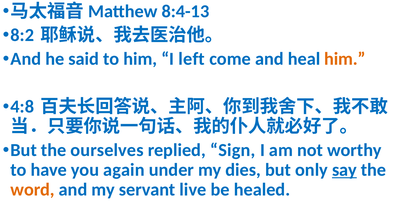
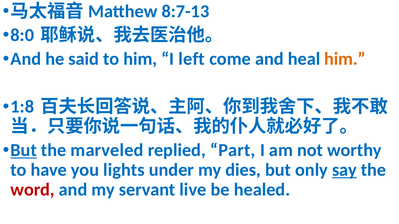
8:4-13: 8:4-13 -> 8:7-13
8:2: 8:2 -> 8:0
4:8: 4:8 -> 1:8
But at (24, 151) underline: none -> present
ourselves: ourselves -> marveled
Sign: Sign -> Part
again: again -> lights
word colour: orange -> red
